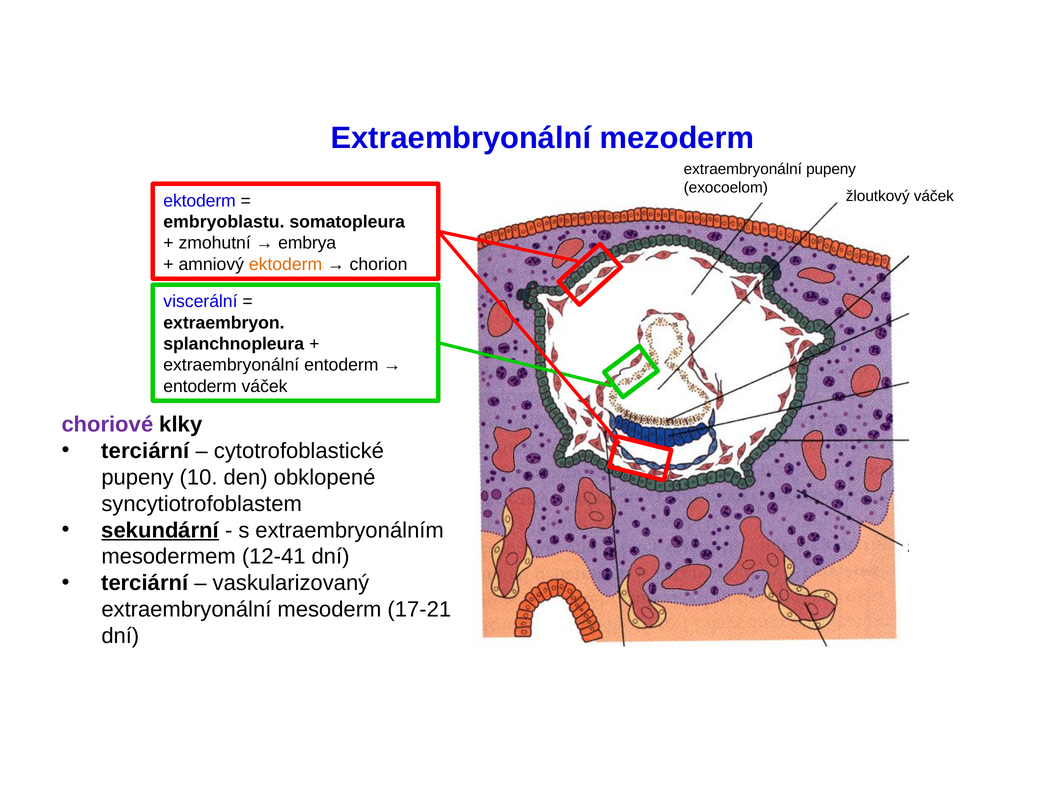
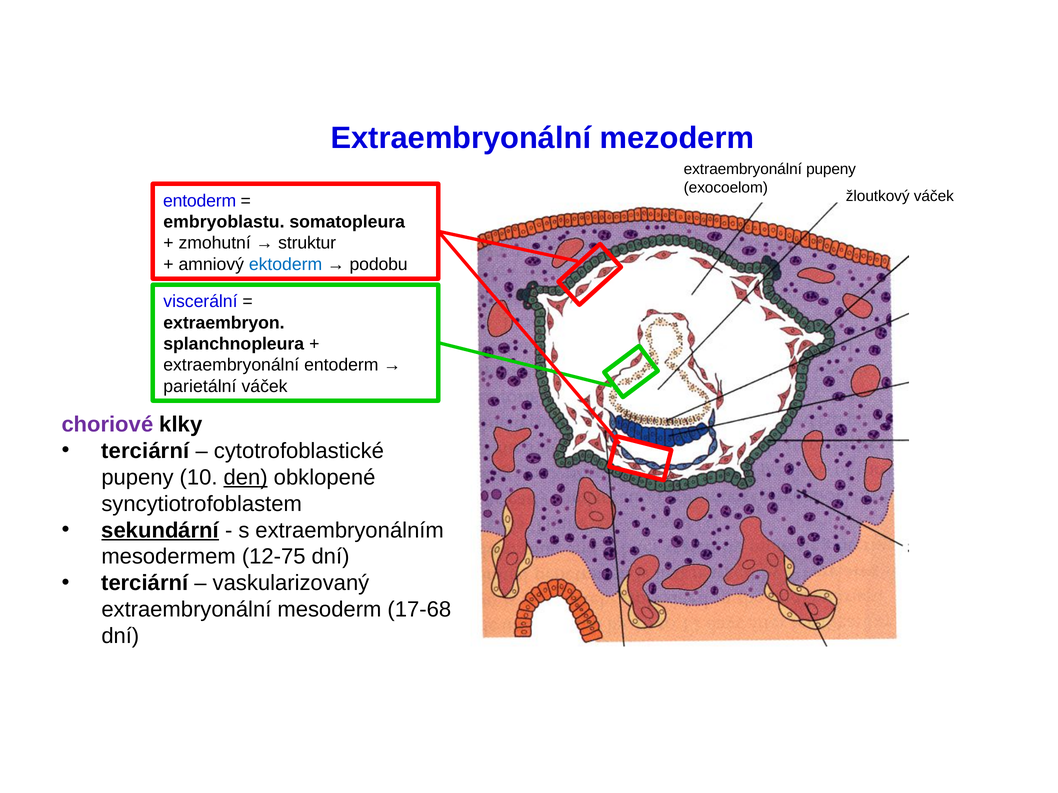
ektoderm at (200, 201): ektoderm -> entoderm
embrya: embrya -> struktur
ektoderm at (286, 264) colour: orange -> blue
chorion: chorion -> podobu
entoderm at (200, 386): entoderm -> parietální
den underline: none -> present
12-41: 12-41 -> 12-75
17-21: 17-21 -> 17-68
